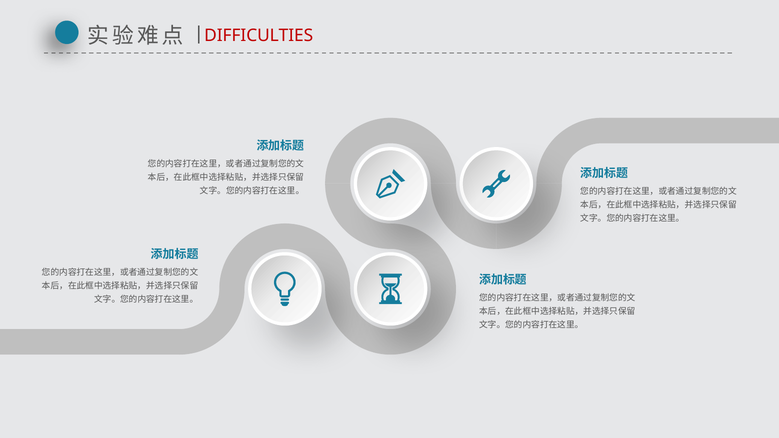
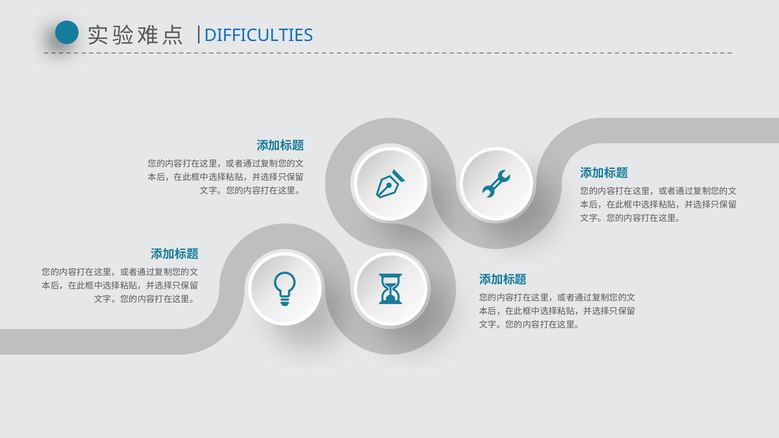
DIFFICULTIES colour: red -> blue
